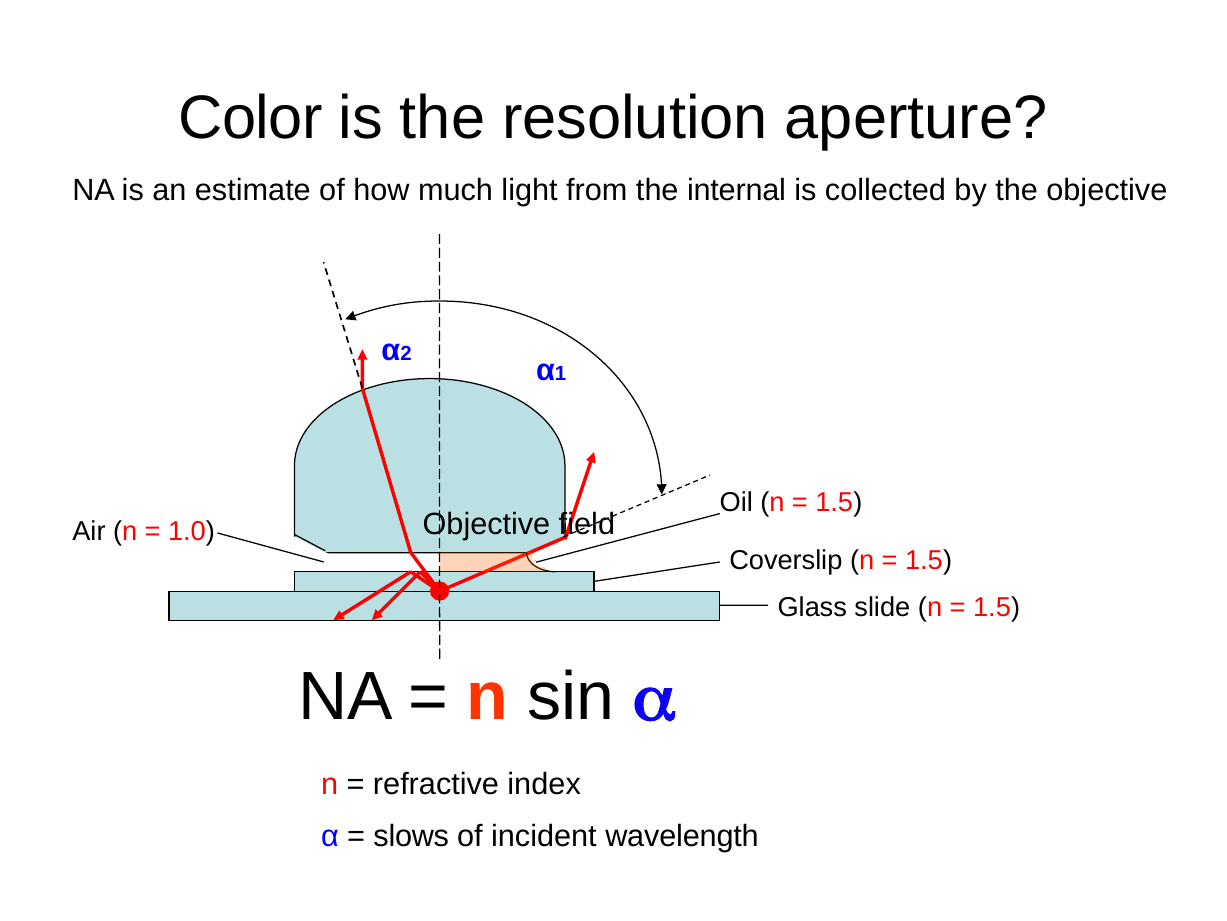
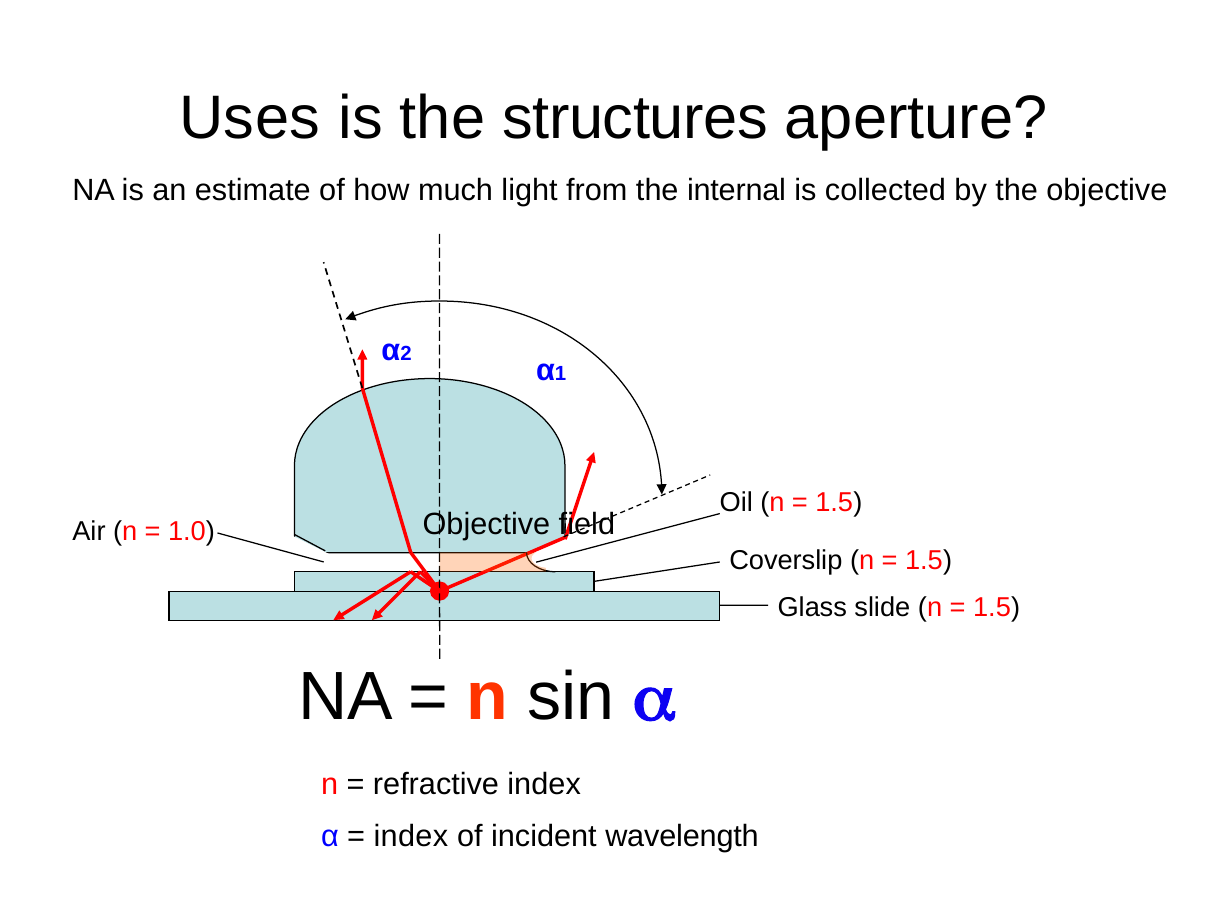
Color: Color -> Uses
resolution: resolution -> structures
slows at (411, 835): slows -> index
